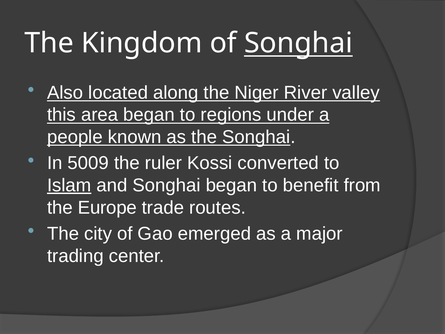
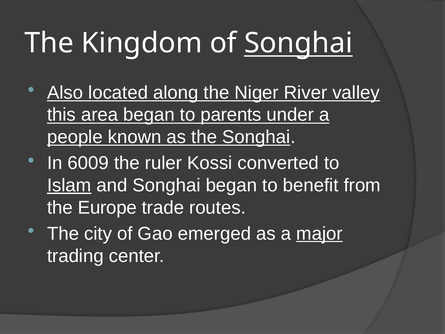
regions: regions -> parents
5009: 5009 -> 6009
major underline: none -> present
